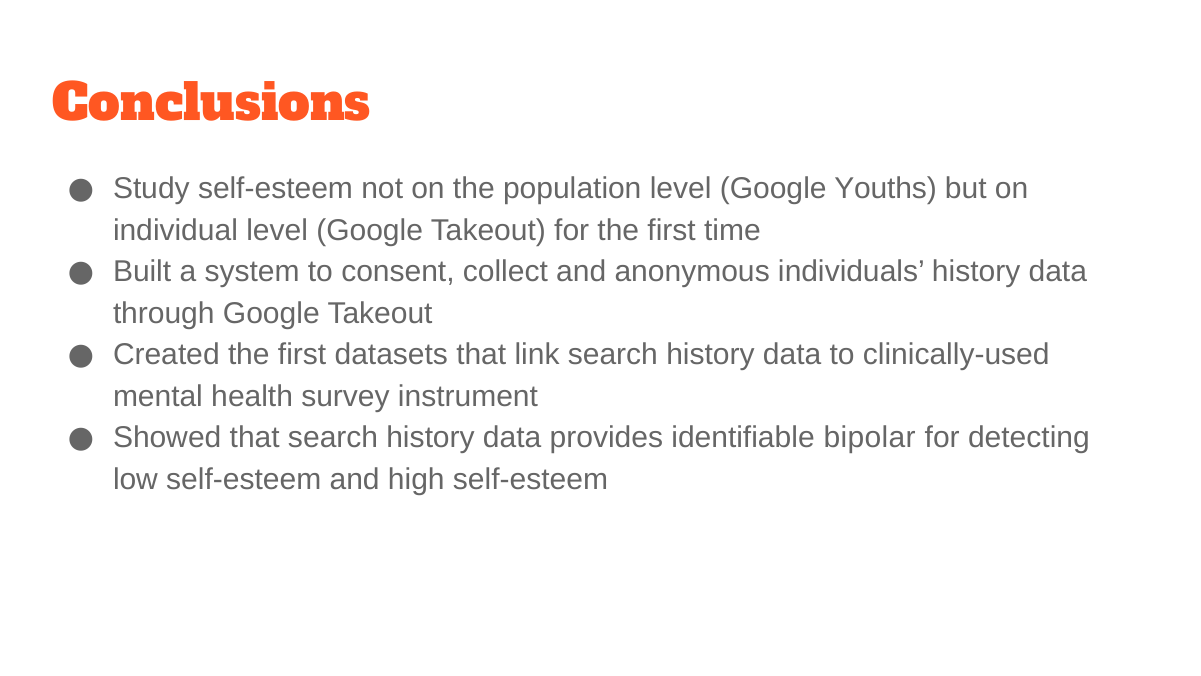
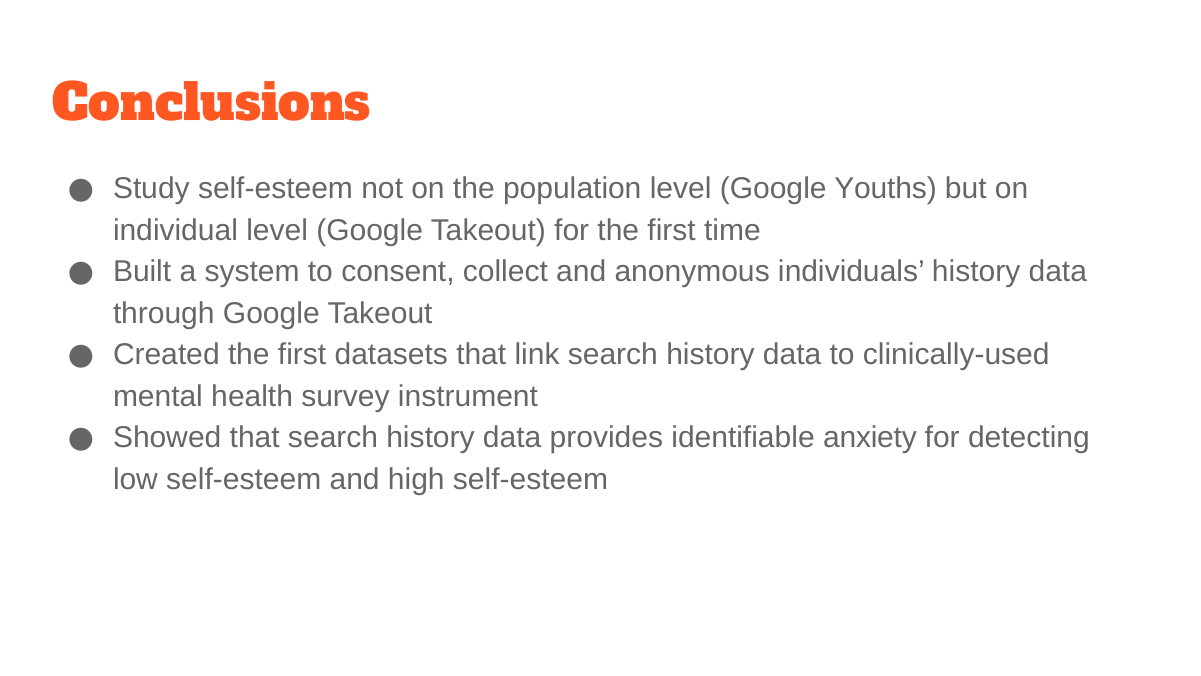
bipolar: bipolar -> anxiety
